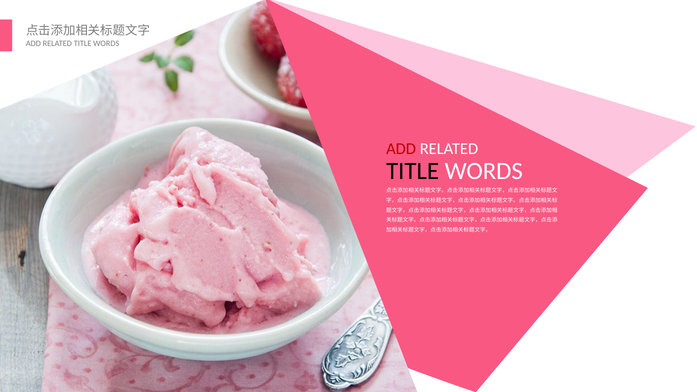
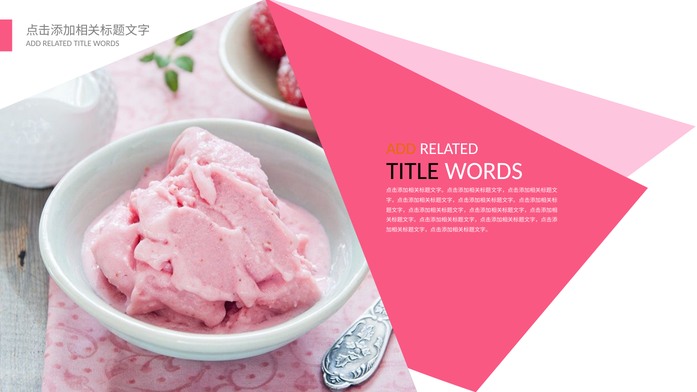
ADD at (401, 149) colour: red -> orange
